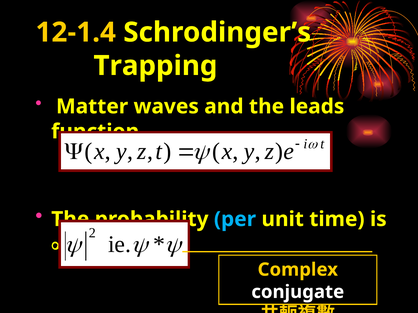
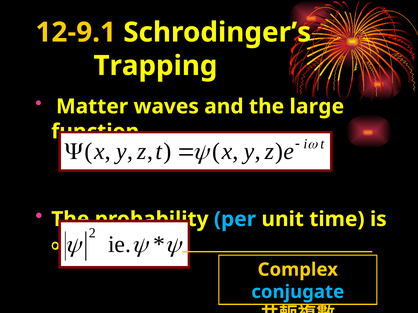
12-1.4: 12-1.4 -> 12-9.1
leads: leads -> large
conjugate colour: white -> light blue
